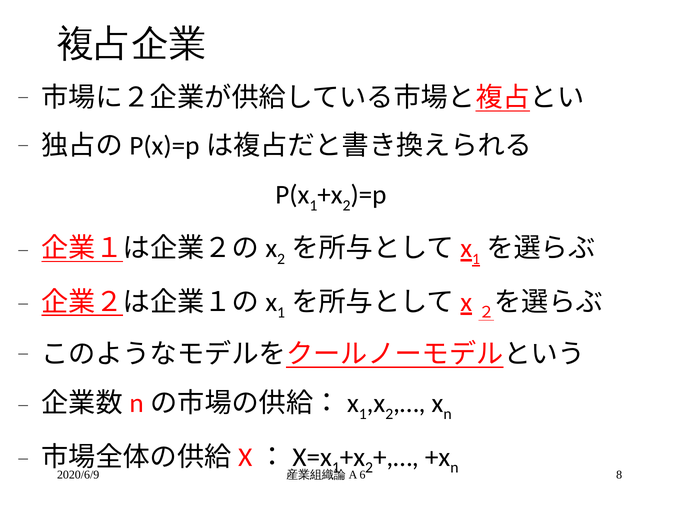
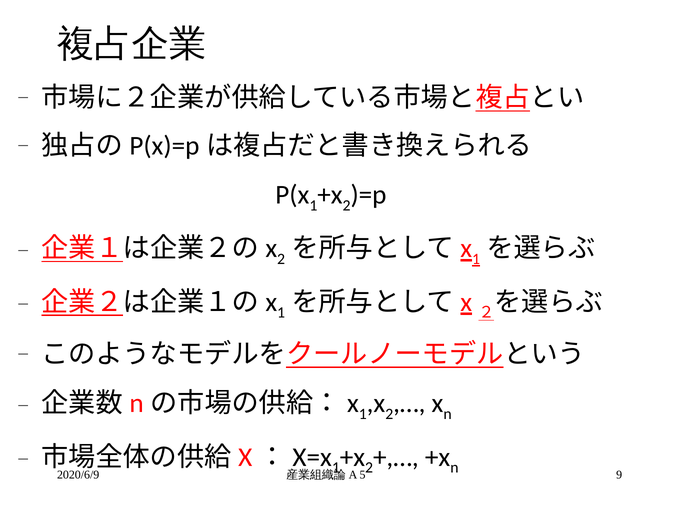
8: 8 -> 9
6: 6 -> 5
